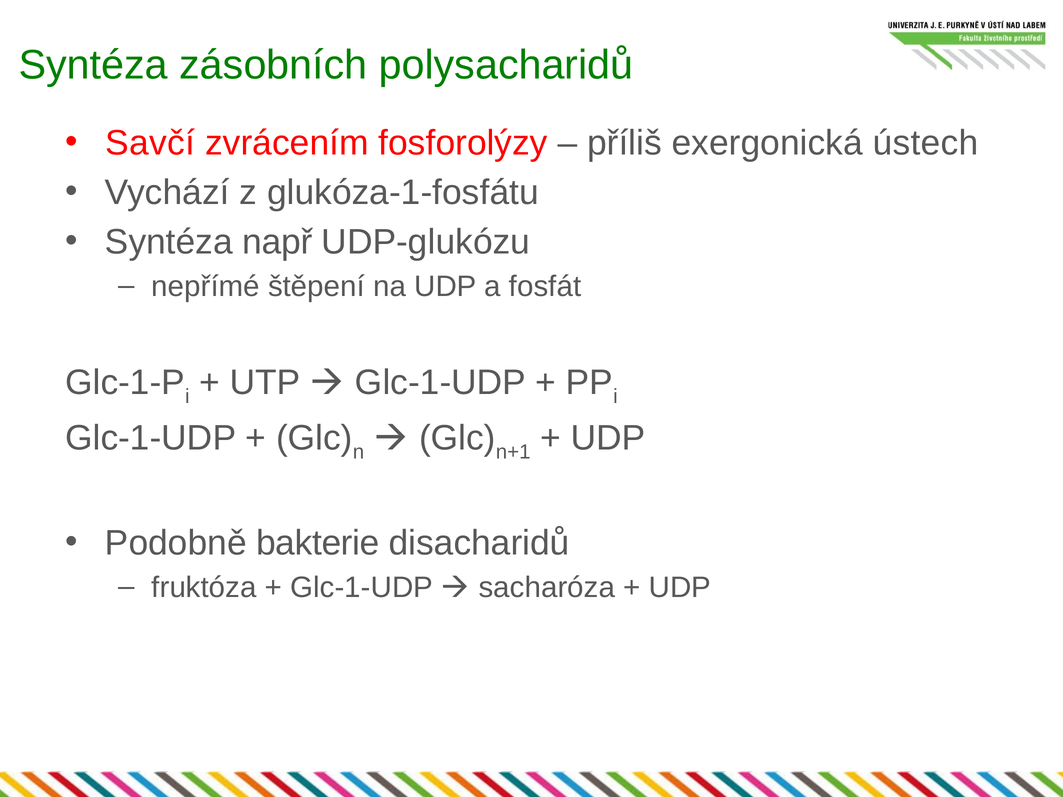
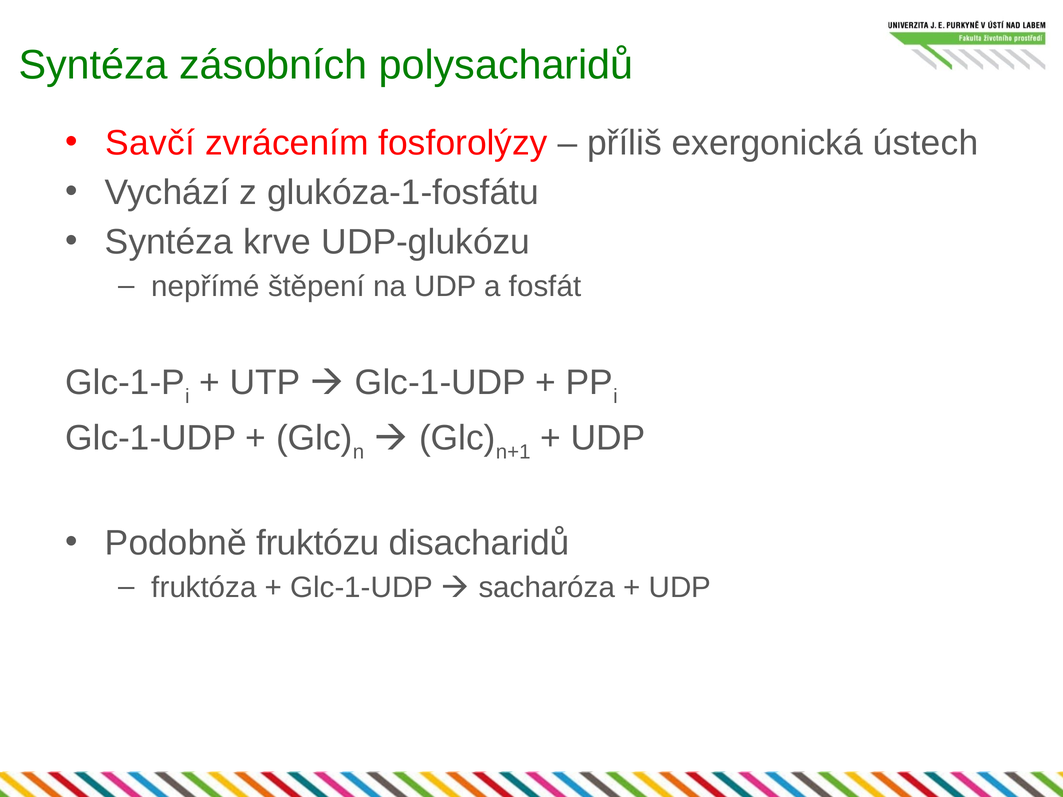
např: např -> krve
bakterie: bakterie -> fruktózu
